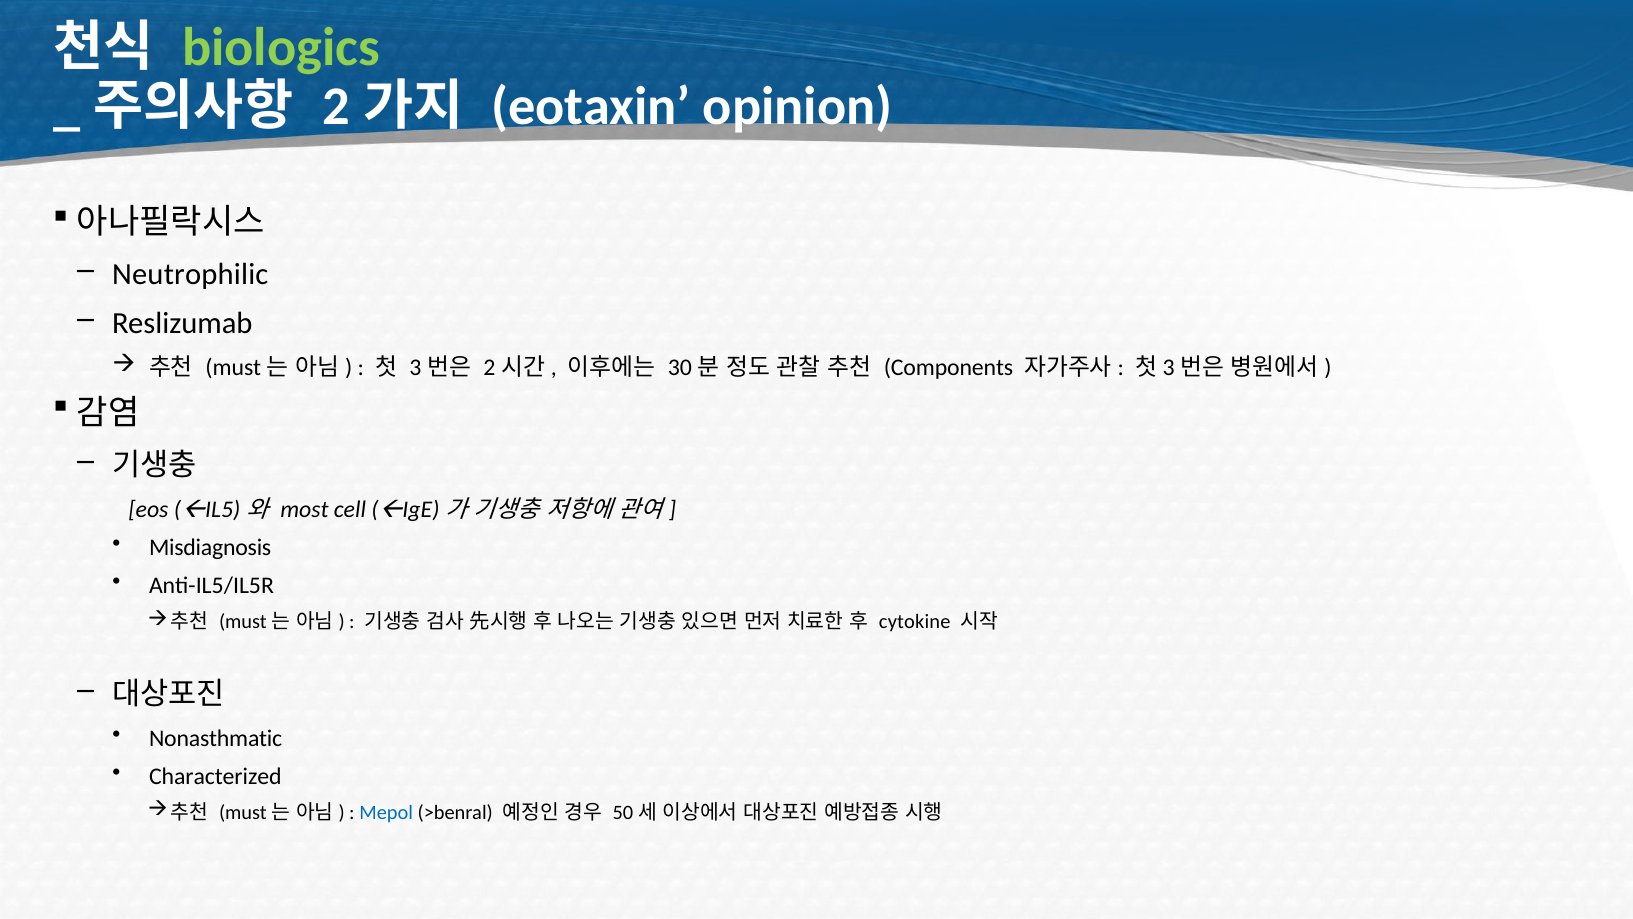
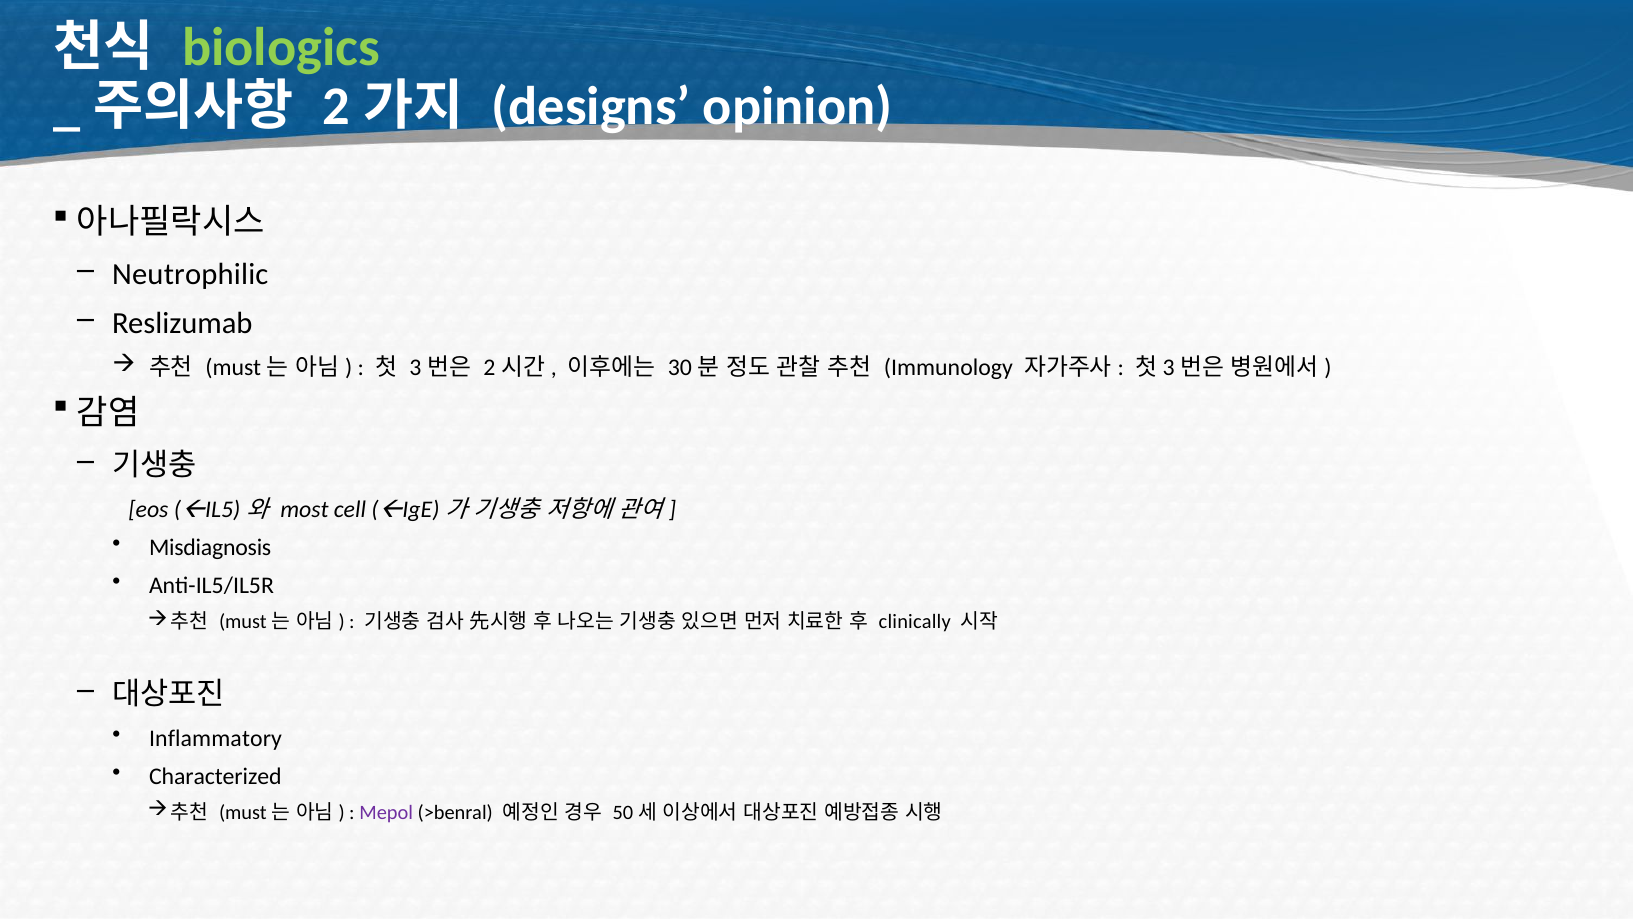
eotaxin: eotaxin -> designs
Components: Components -> Immunology
cytokine: cytokine -> clinically
Nonasthmatic: Nonasthmatic -> Inflammatory
Mepol colour: blue -> purple
